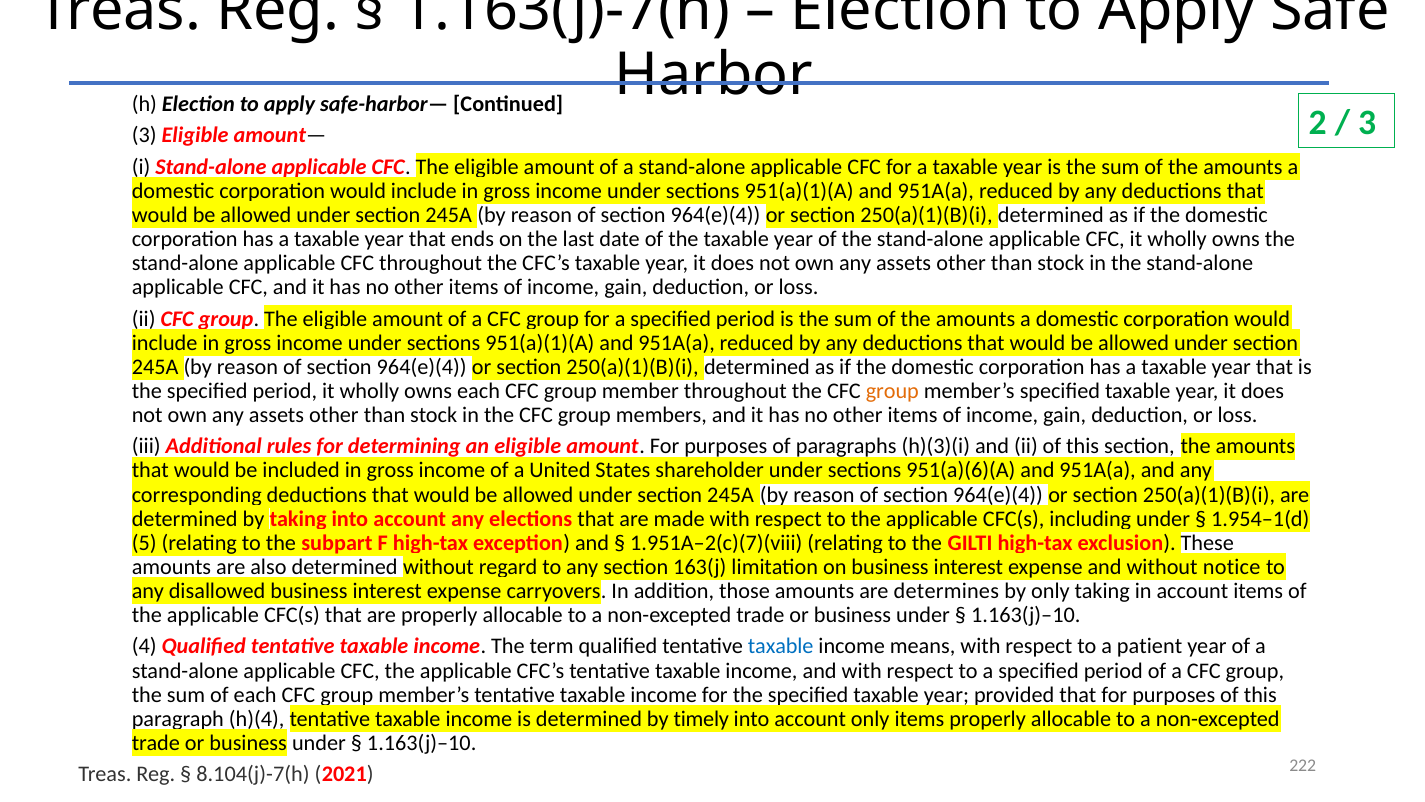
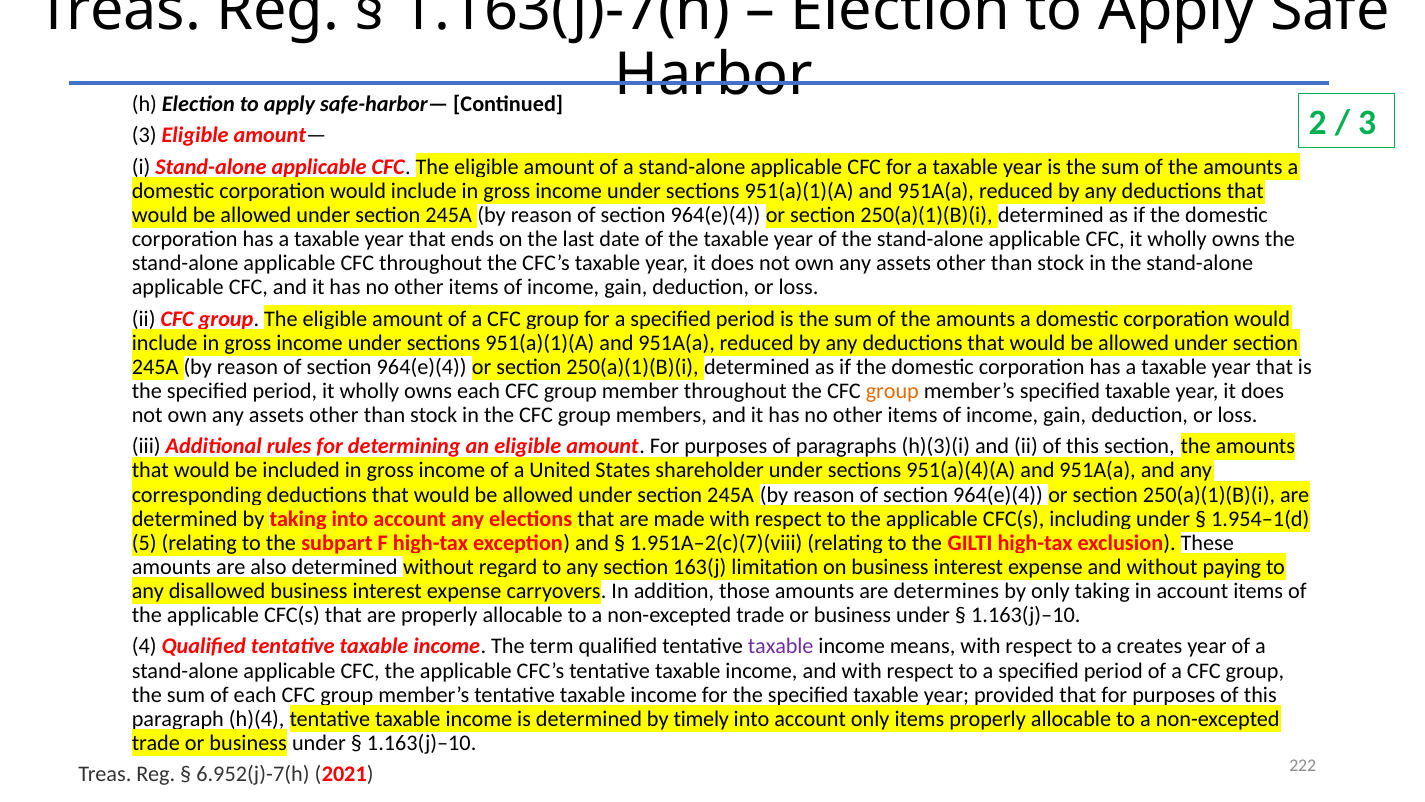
951(a)(6)(A: 951(a)(6)(A -> 951(a)(4)(A
notice: notice -> paying
taxable at (781, 646) colour: blue -> purple
patient: patient -> creates
8.104(j)-7(h: 8.104(j)-7(h -> 6.952(j)-7(h
